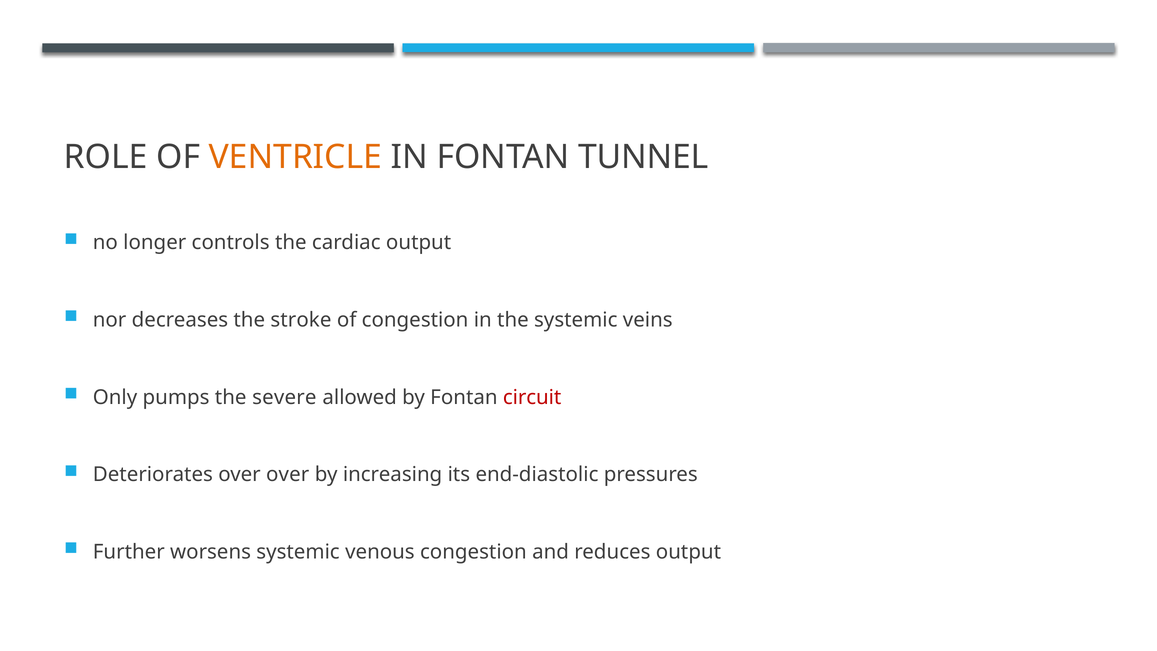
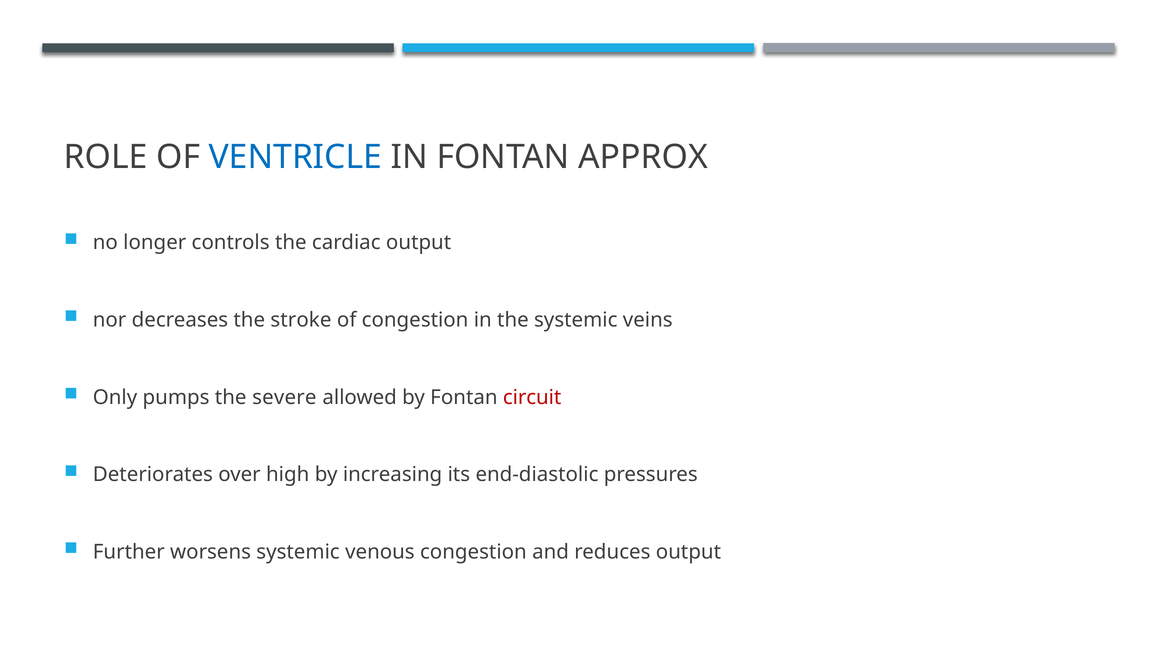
VENTRICLE colour: orange -> blue
TUNNEL: TUNNEL -> APPROX
over over: over -> high
